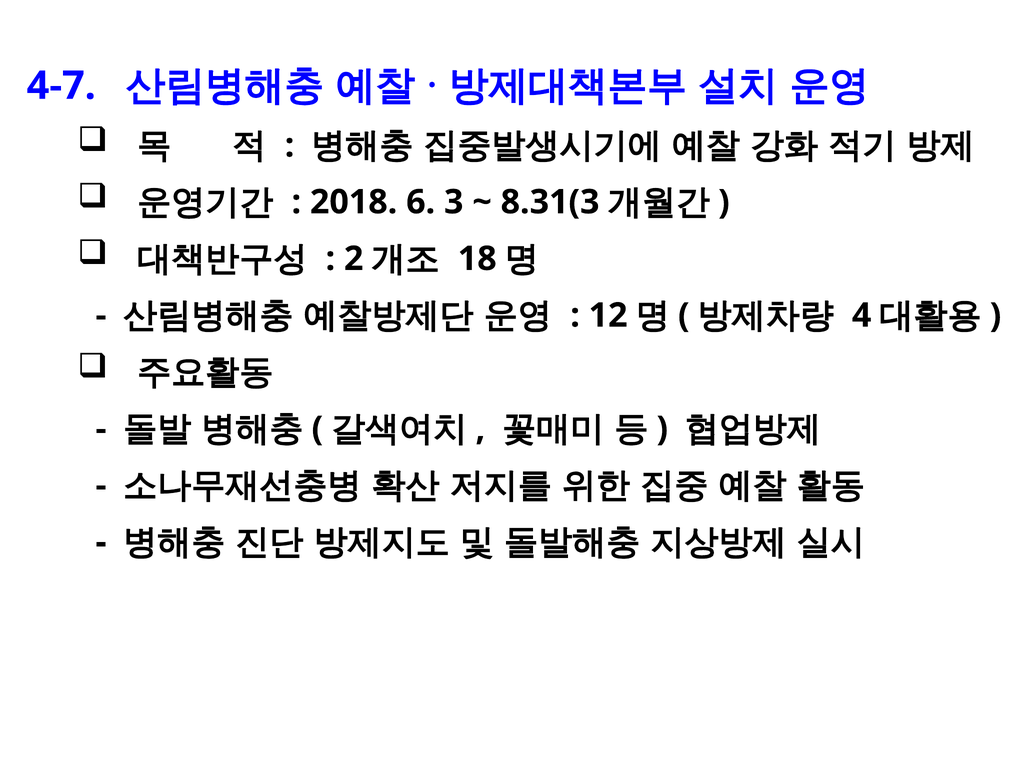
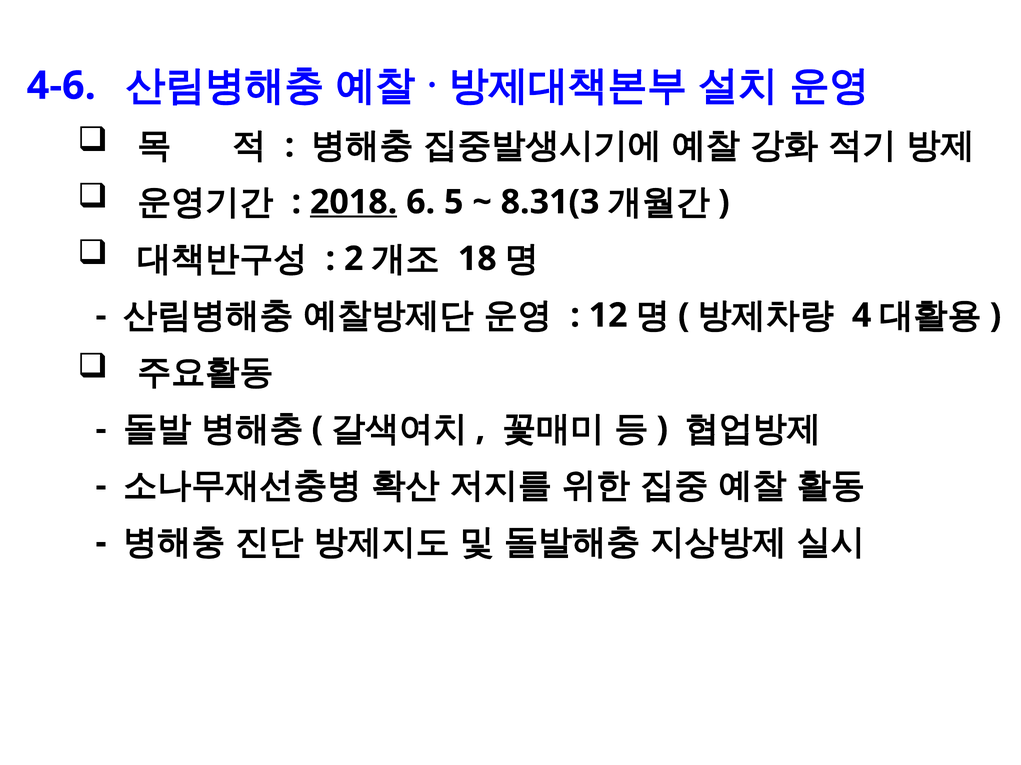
4-7: 4-7 -> 4-6
2018 underline: none -> present
3: 3 -> 5
